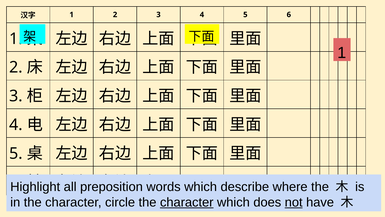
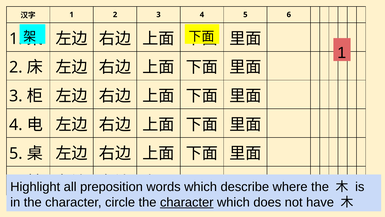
not underline: present -> none
